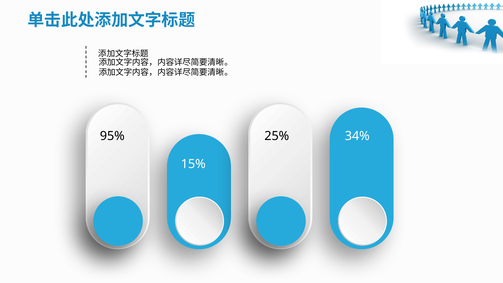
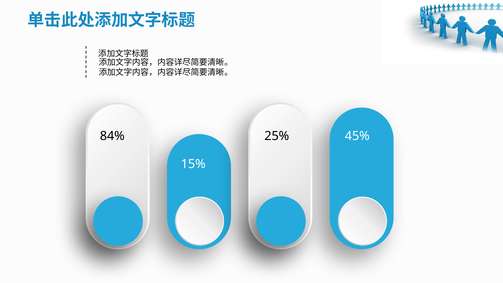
95%: 95% -> 84%
34%: 34% -> 45%
